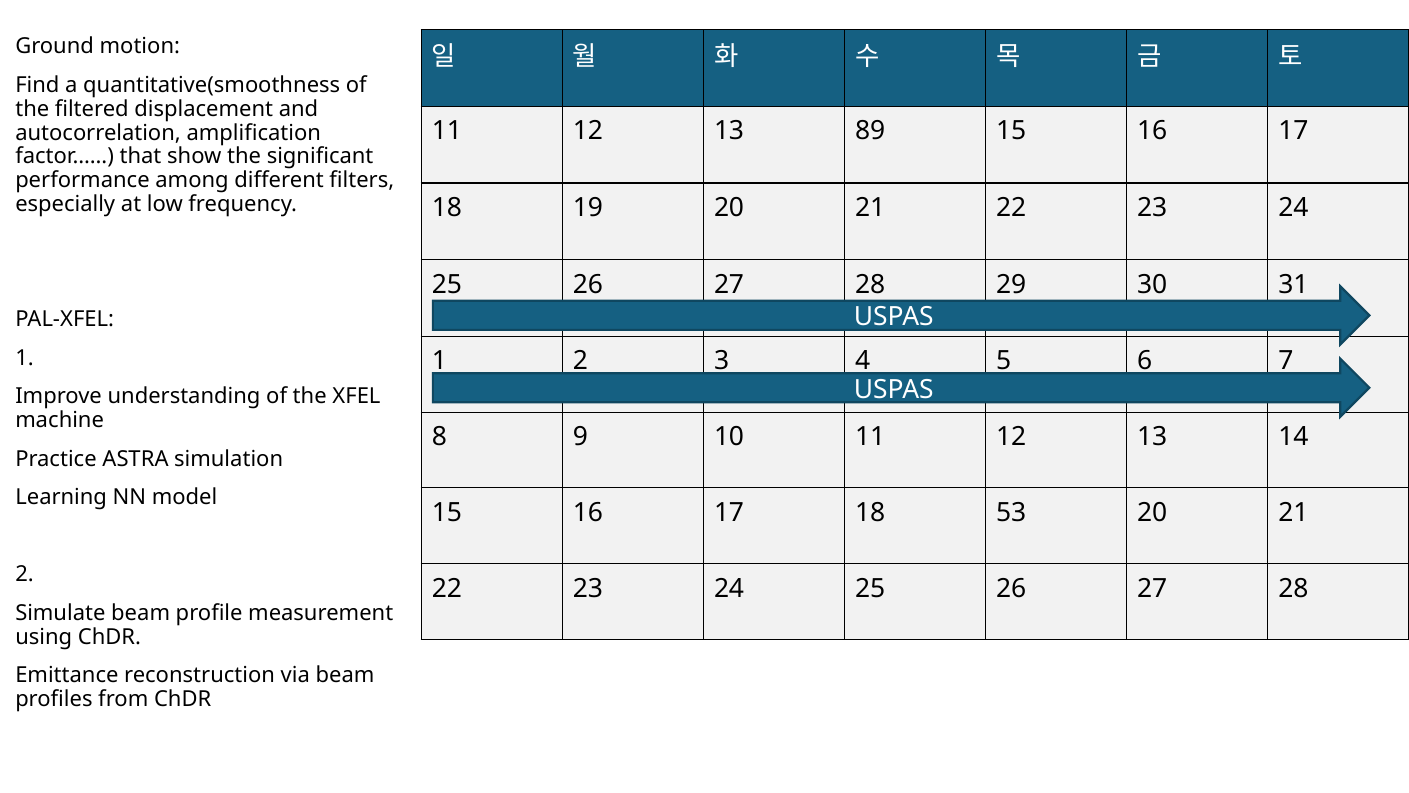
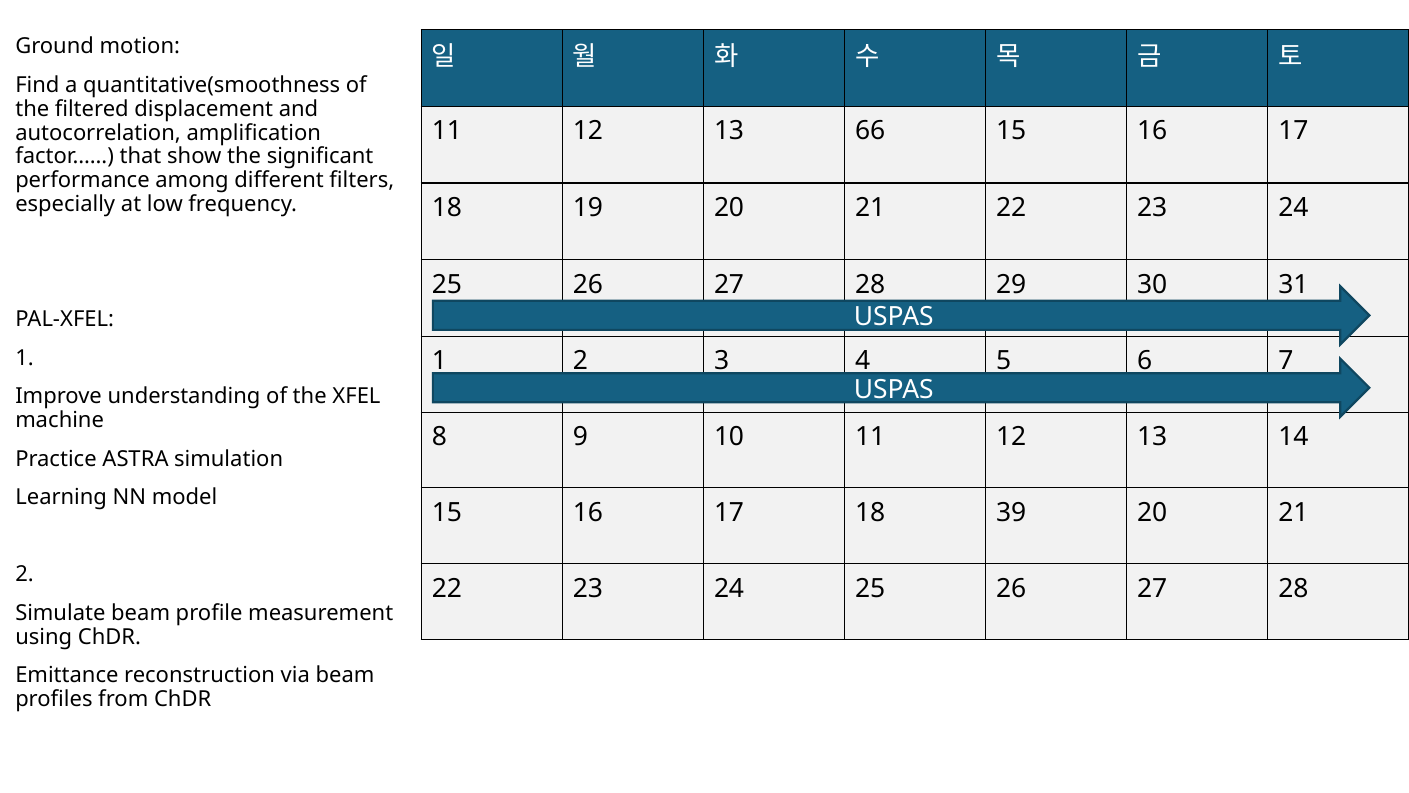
89: 89 -> 66
53: 53 -> 39
